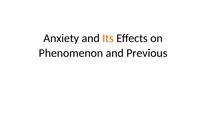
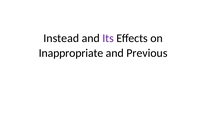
Anxiety: Anxiety -> Instead
Its colour: orange -> purple
Phenomenon: Phenomenon -> Inappropriate
